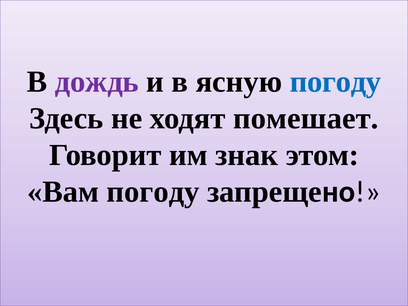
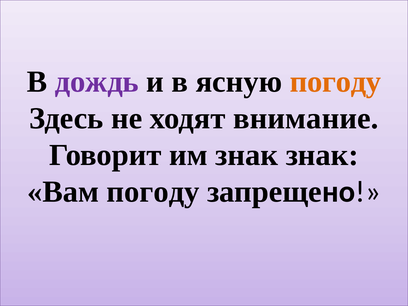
погоду at (335, 82) colour: blue -> orange
помешает: помешает -> внимание
знак этом: этом -> знак
